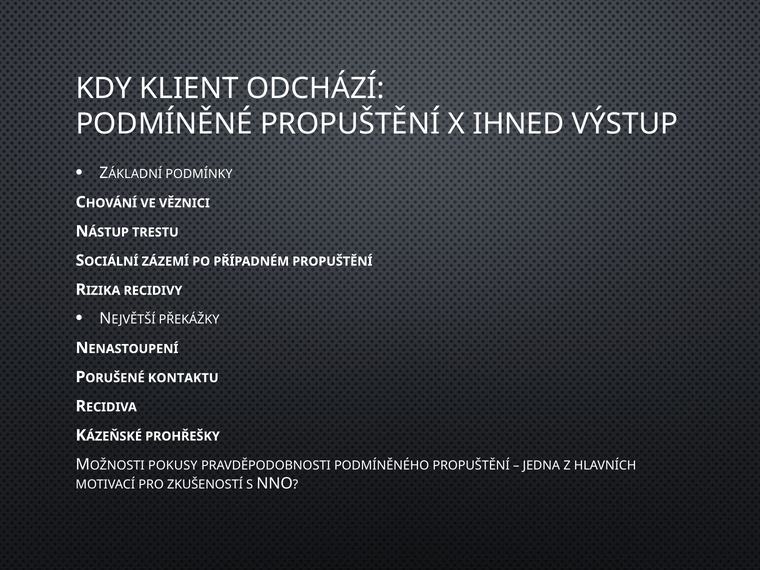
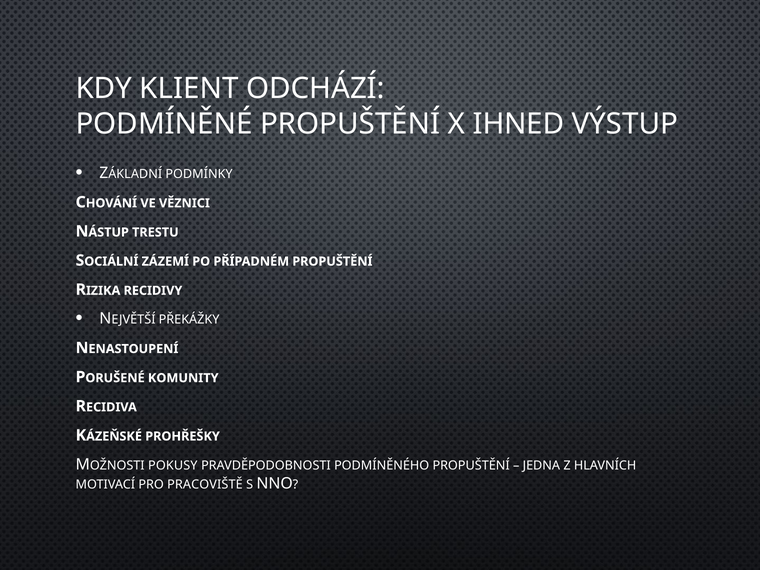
KONTAKTU: KONTAKTU -> KOMUNITY
ZKUŠENOSTÍ: ZKUŠENOSTÍ -> PRACOVIŠTĚ
